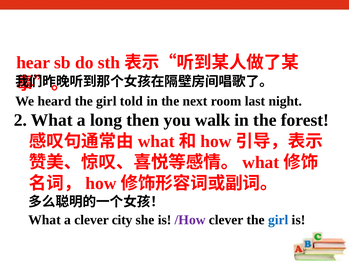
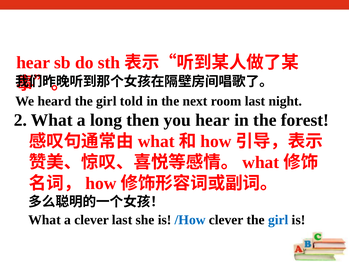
you walk: walk -> hear
clever city: city -> last
/How colour: purple -> blue
